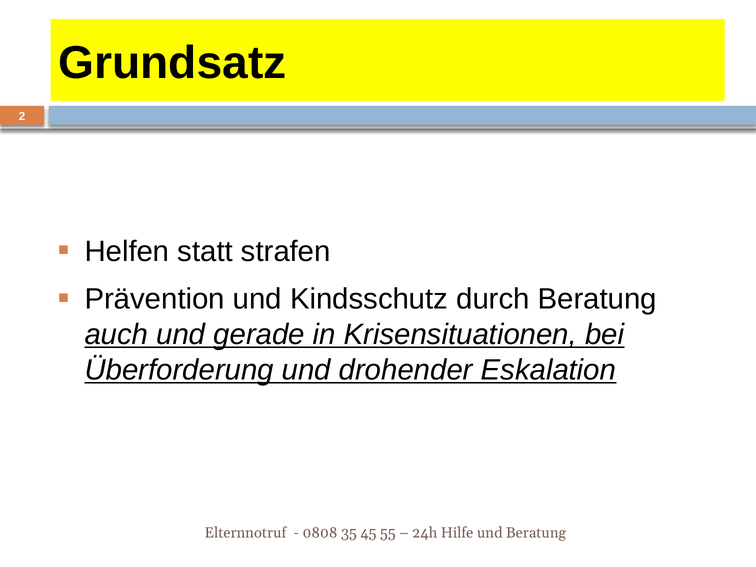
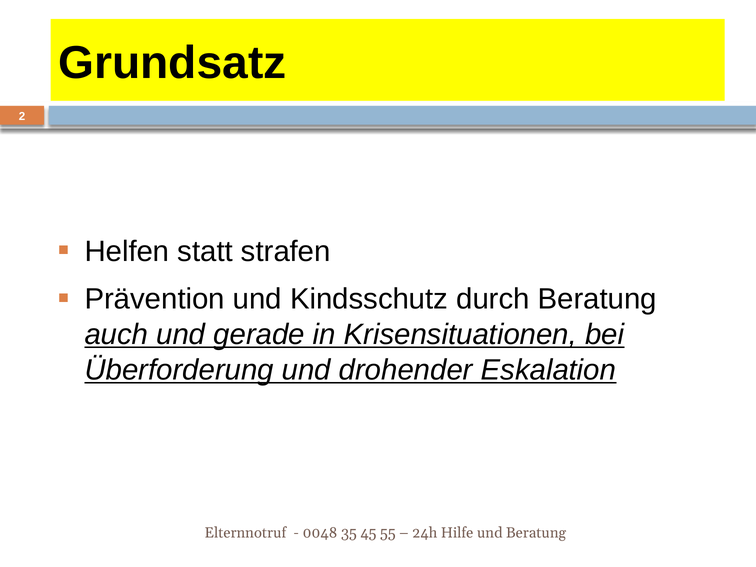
0808: 0808 -> 0048
